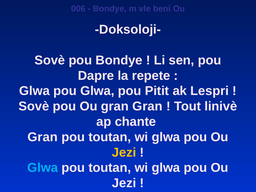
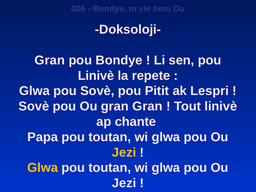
Sovè at (50, 60): Sovè -> Gran
Dapre at (96, 76): Dapre -> Linivè
pou Glwa: Glwa -> Sovè
Gran at (43, 137): Gran -> Papa
Glwa at (43, 168) colour: light blue -> yellow
